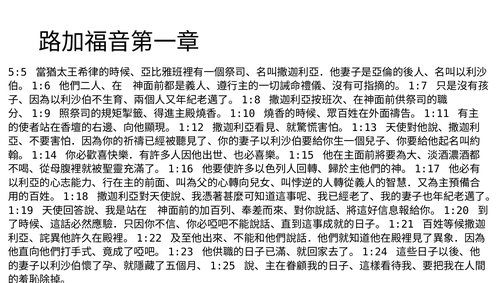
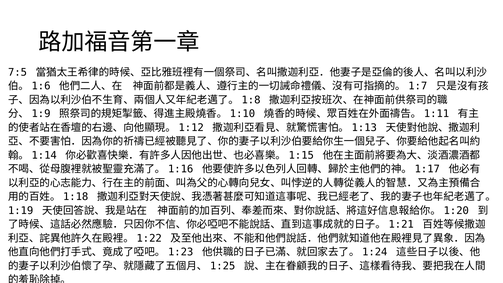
5:5: 5:5 -> 7:5
